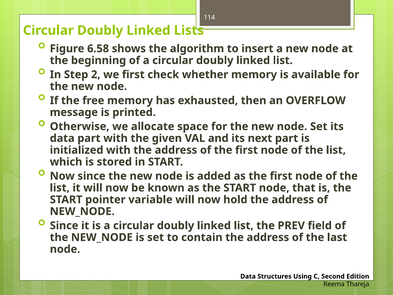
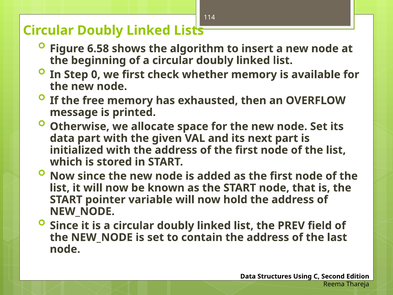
2: 2 -> 0
